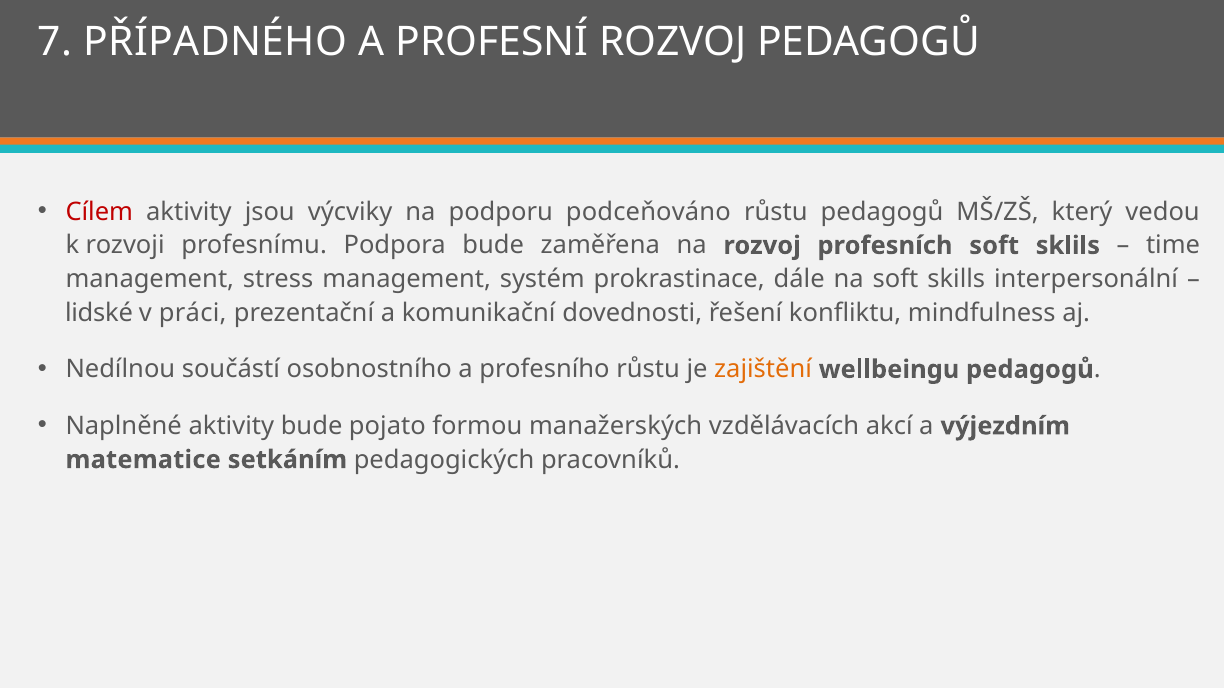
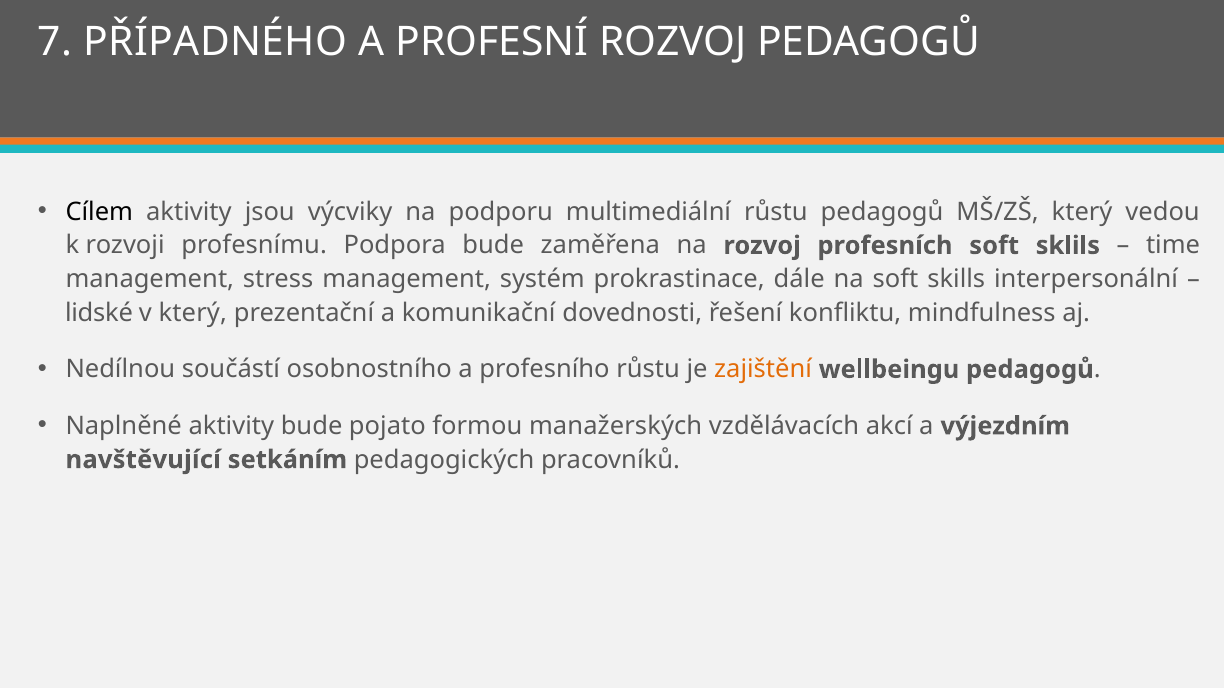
Cílem colour: red -> black
podceňováno: podceňováno -> multimediální
v práci: práci -> který
matematice: matematice -> navštěvující
